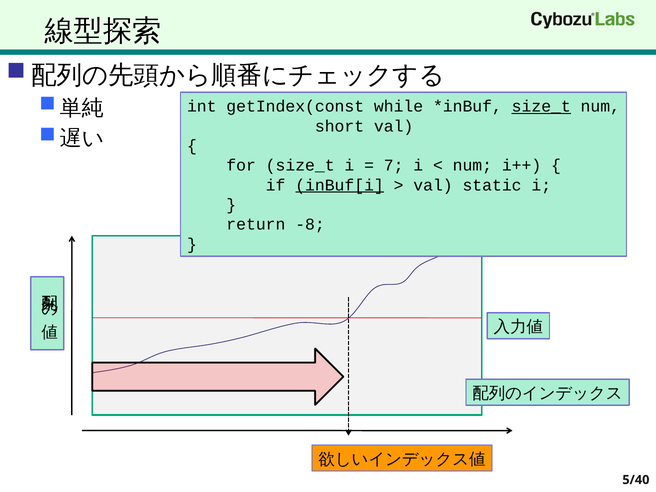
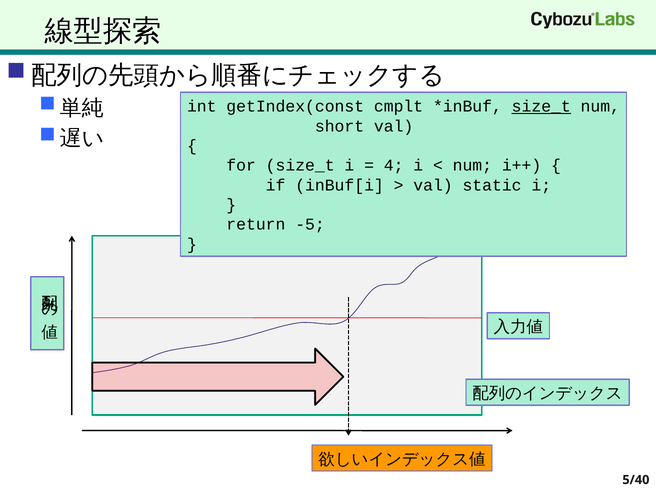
while: while -> cmplt
7: 7 -> 4
inBuf[i underline: present -> none
-8: -8 -> -5
